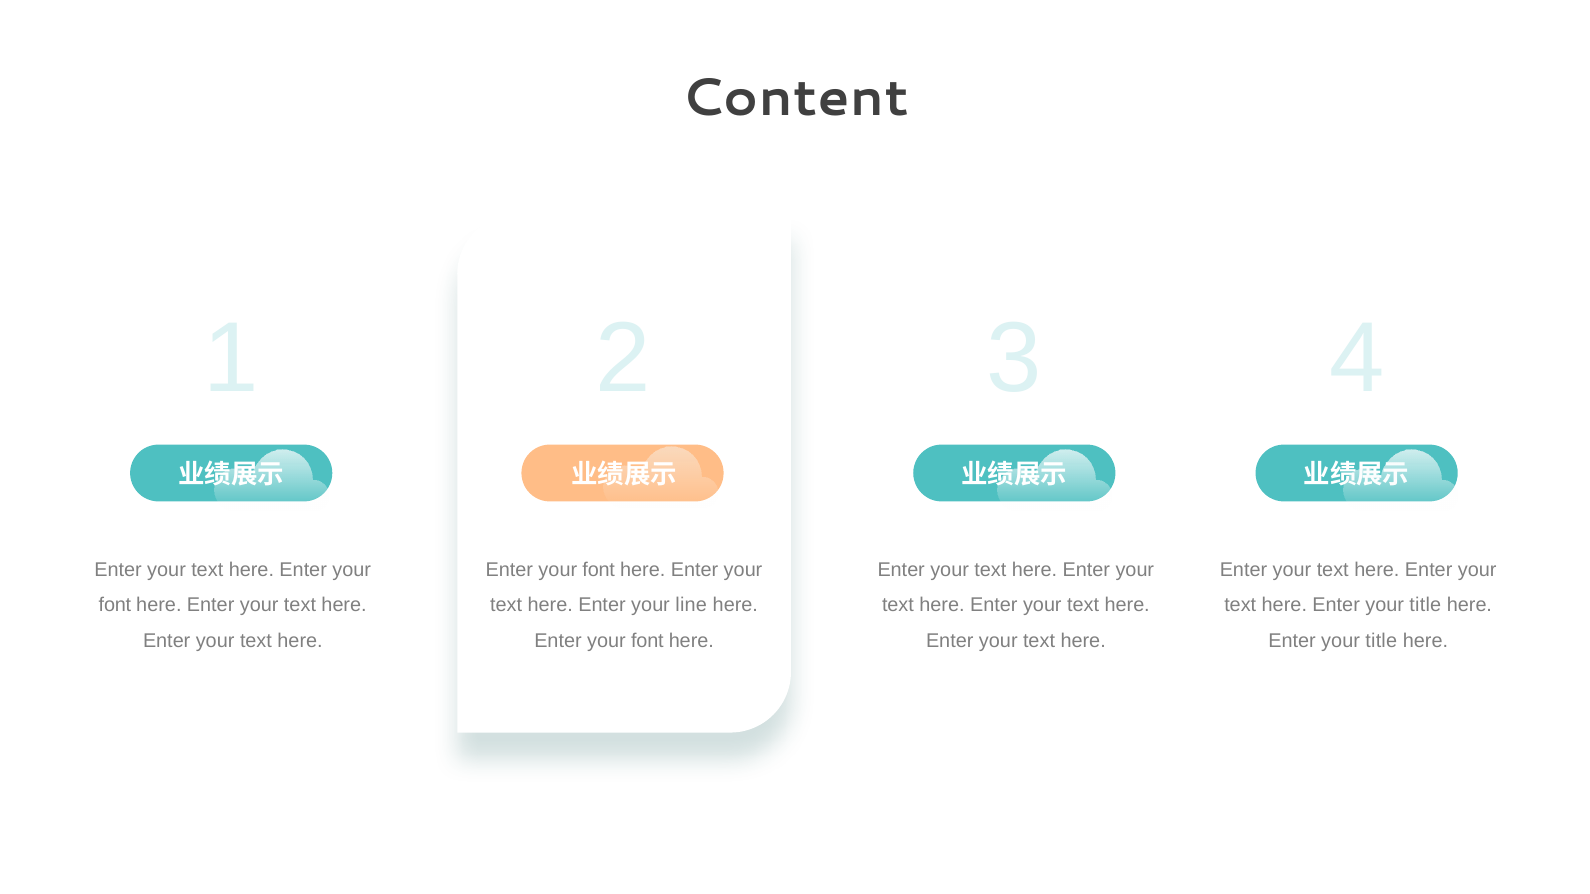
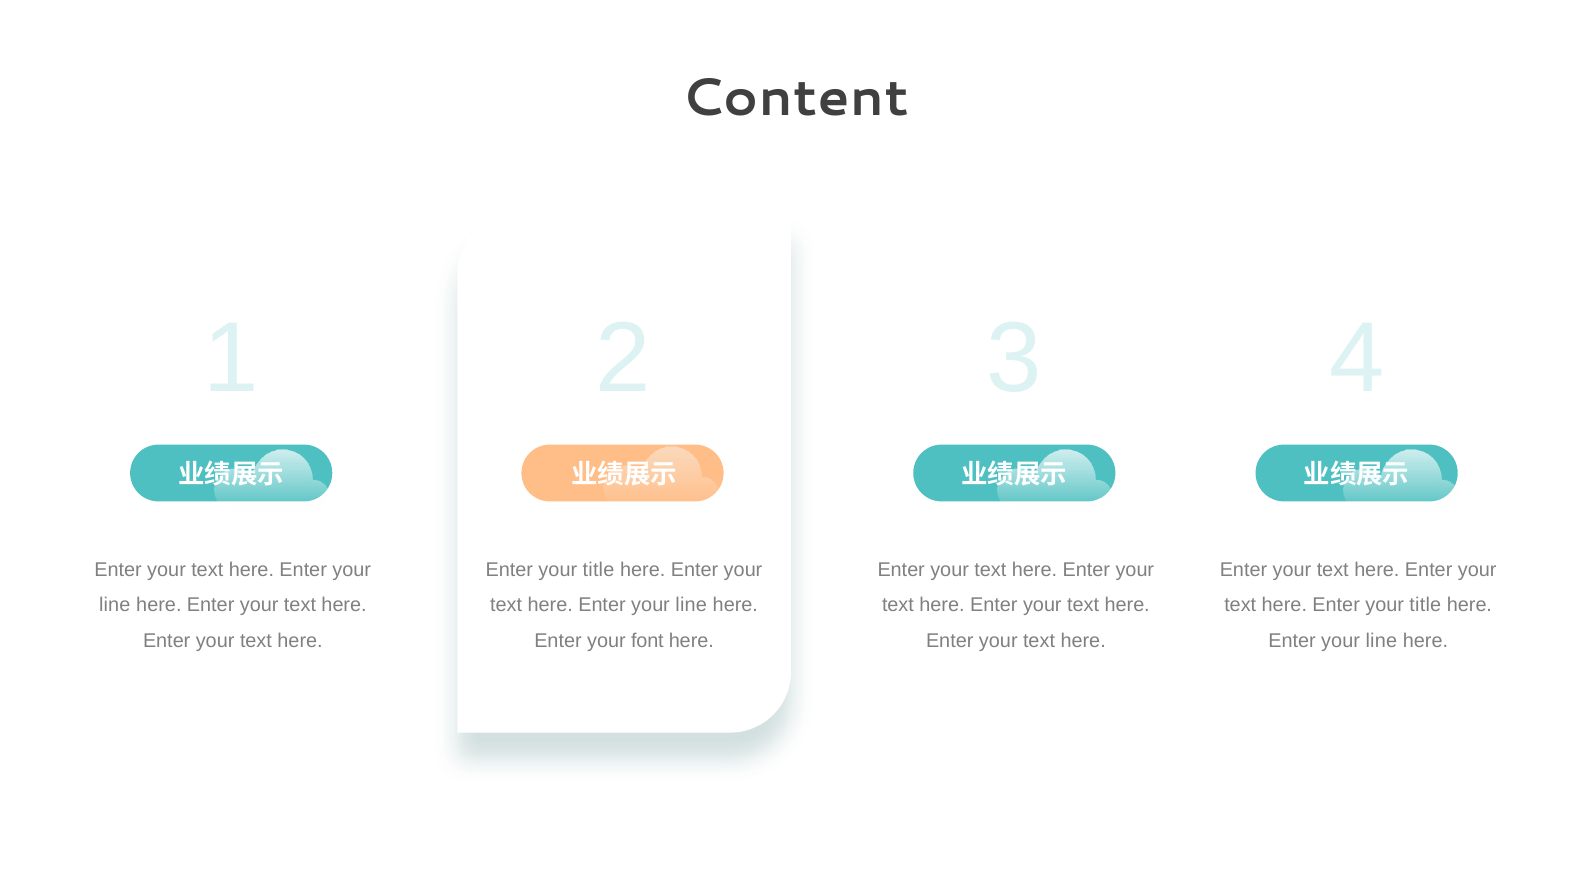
font at (599, 570): font -> title
font at (115, 606): font -> line
title at (1381, 641): title -> line
